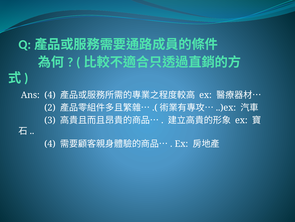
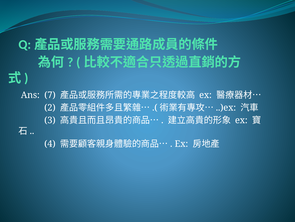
Ans 4: 4 -> 7
